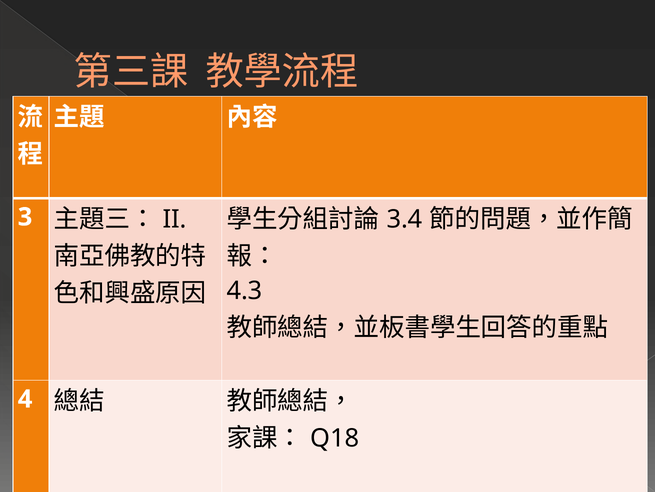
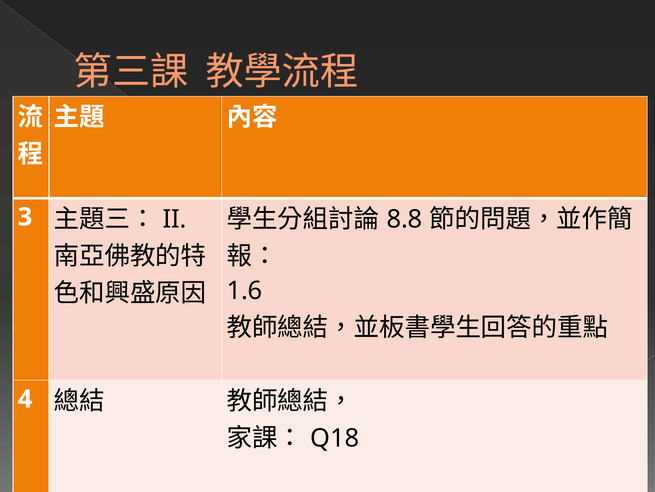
3.4: 3.4 -> 8.8
4.3: 4.3 -> 1.6
